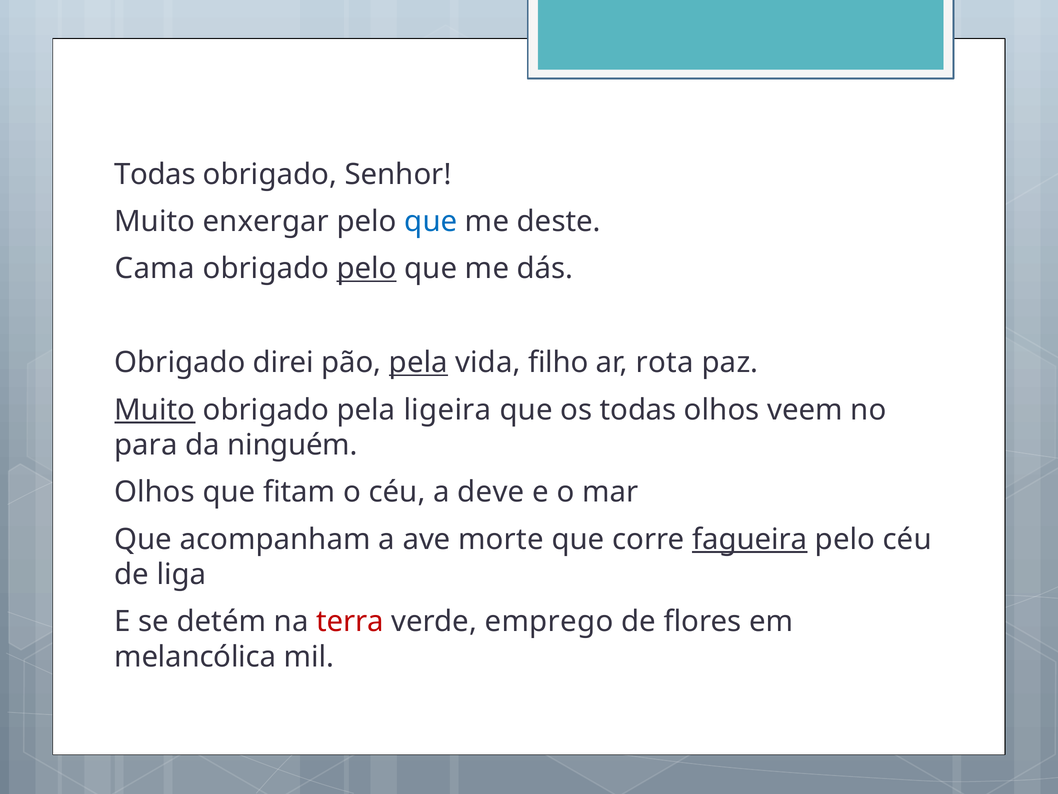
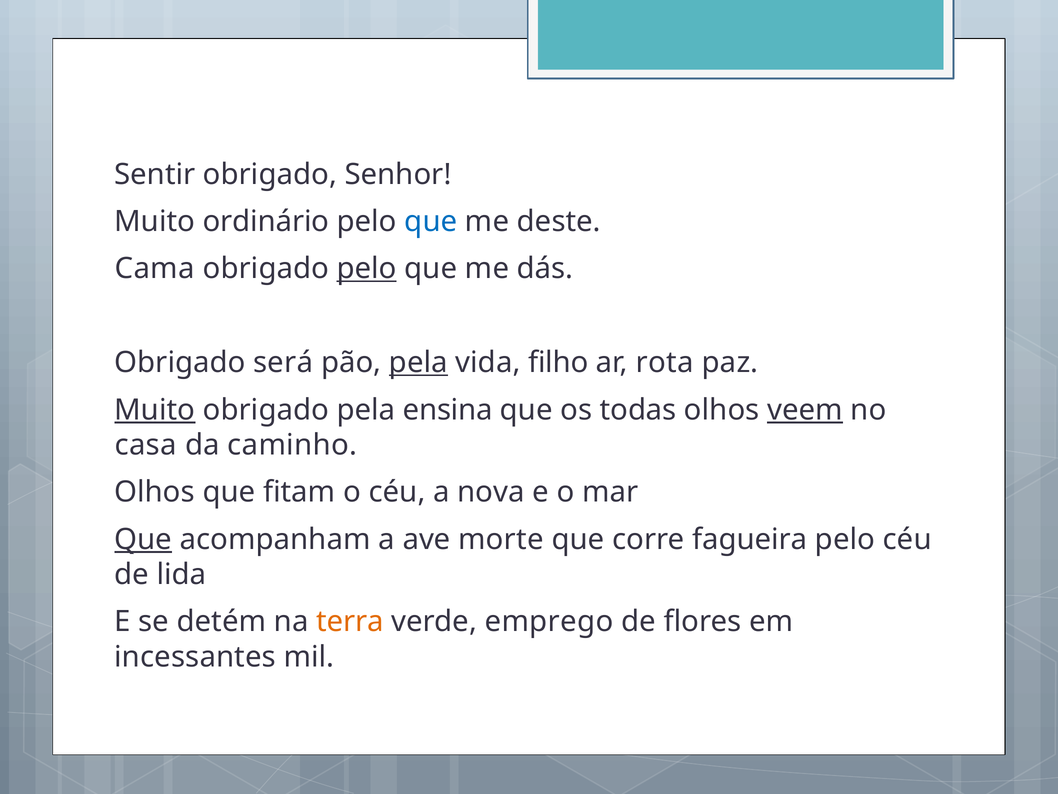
Todas at (155, 174): Todas -> Sentir
enxergar: enxergar -> ordinário
direi: direi -> será
ligeira: ligeira -> ensina
veem underline: none -> present
para: para -> casa
ninguém: ninguém -> caminho
deve: deve -> nova
Que at (143, 539) underline: none -> present
fagueira underline: present -> none
liga: liga -> lida
terra colour: red -> orange
melancólica: melancólica -> incessantes
